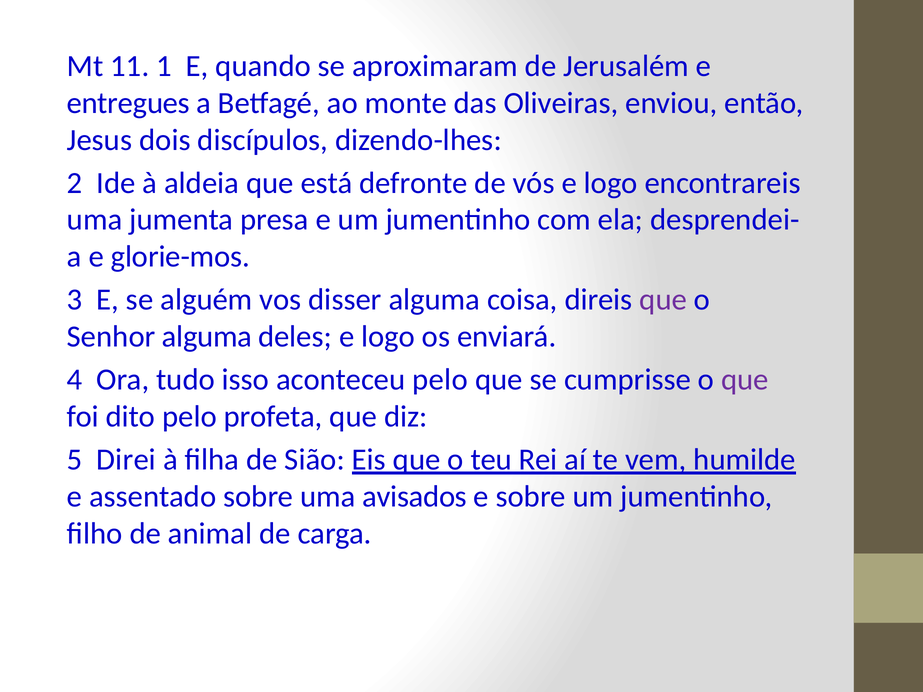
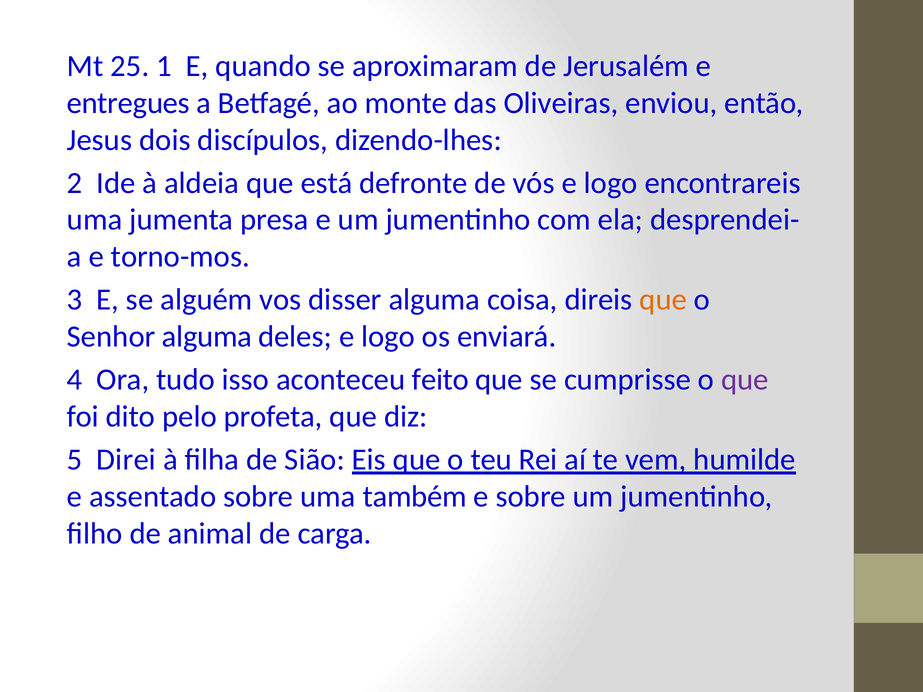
11: 11 -> 25
glorie-mos: glorie-mos -> torno-mos
que at (663, 300) colour: purple -> orange
aconteceu pelo: pelo -> feito
avisados: avisados -> também
